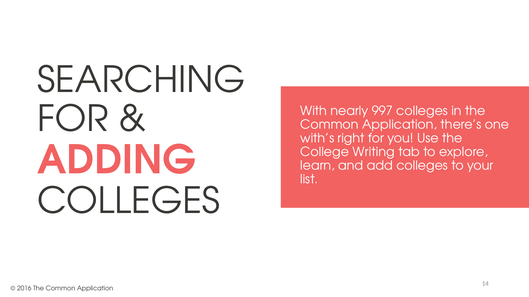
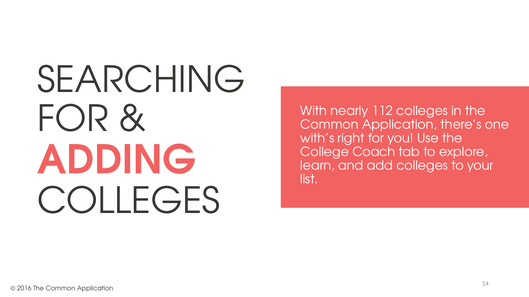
997: 997 -> 112
Writing: Writing -> Coach
